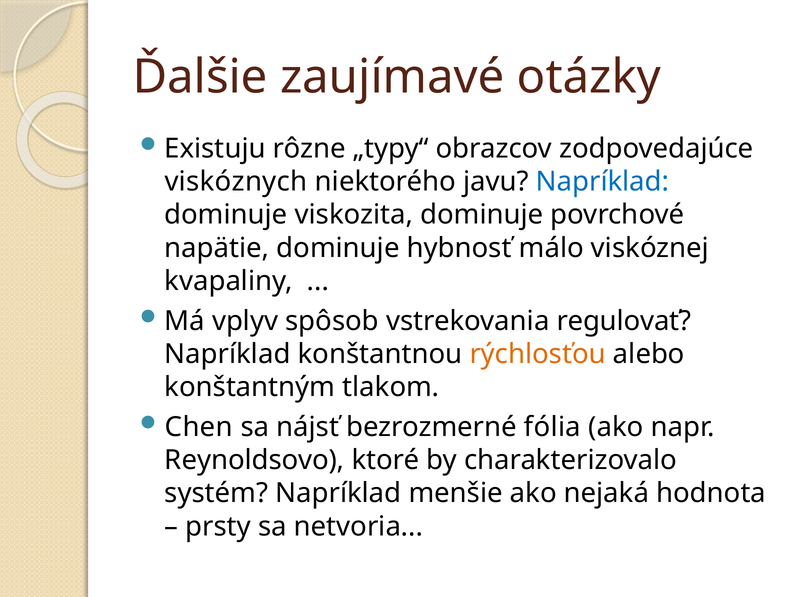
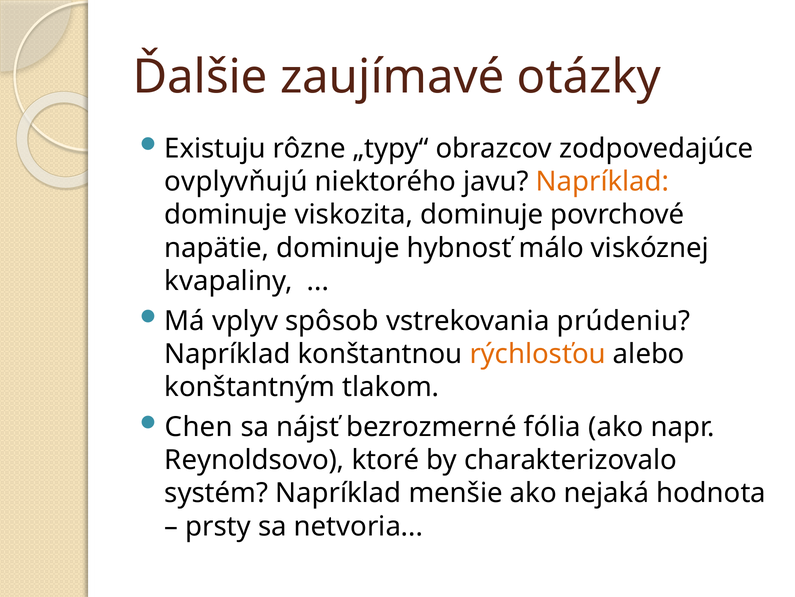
viskóznych: viskóznych -> ovplyvňujú
Napríklad at (603, 181) colour: blue -> orange
regulovať: regulovať -> prúdeniu
